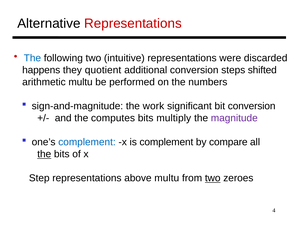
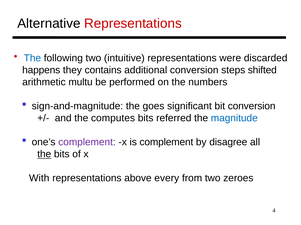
quotient: quotient -> contains
work: work -> goes
multiply: multiply -> referred
magnitude colour: purple -> blue
complement at (87, 143) colour: blue -> purple
compare: compare -> disagree
Step: Step -> With
above multu: multu -> every
two at (213, 179) underline: present -> none
